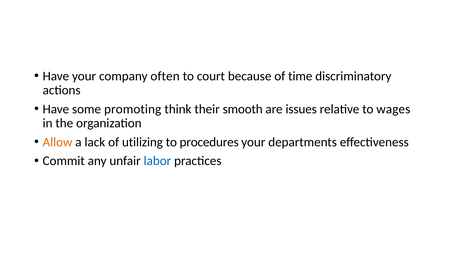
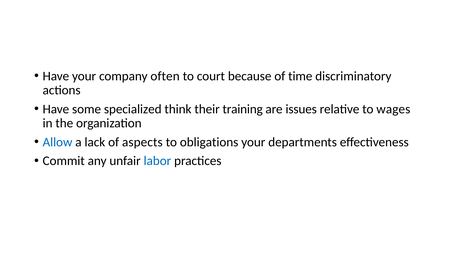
promoting: promoting -> specialized
smooth: smooth -> training
Allow colour: orange -> blue
utilizing: utilizing -> aspects
procedures: procedures -> obligations
